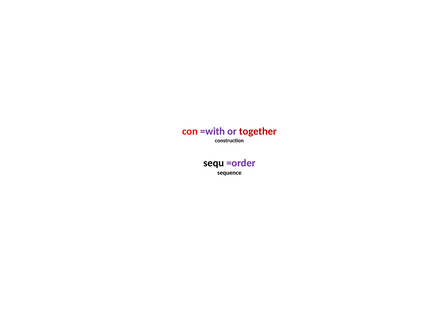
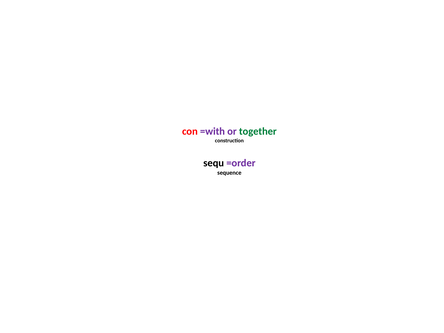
together colour: red -> green
